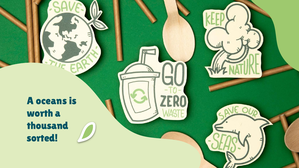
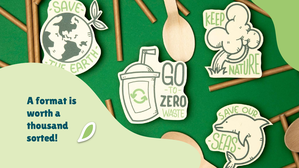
oceans: oceans -> format
